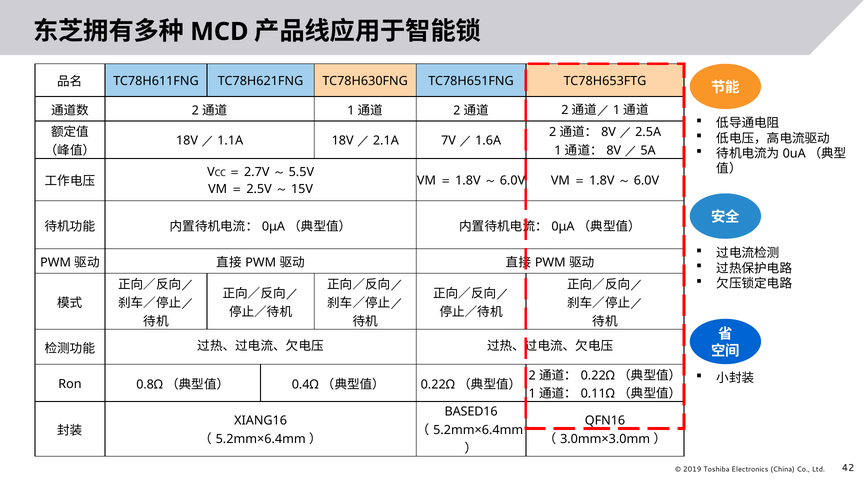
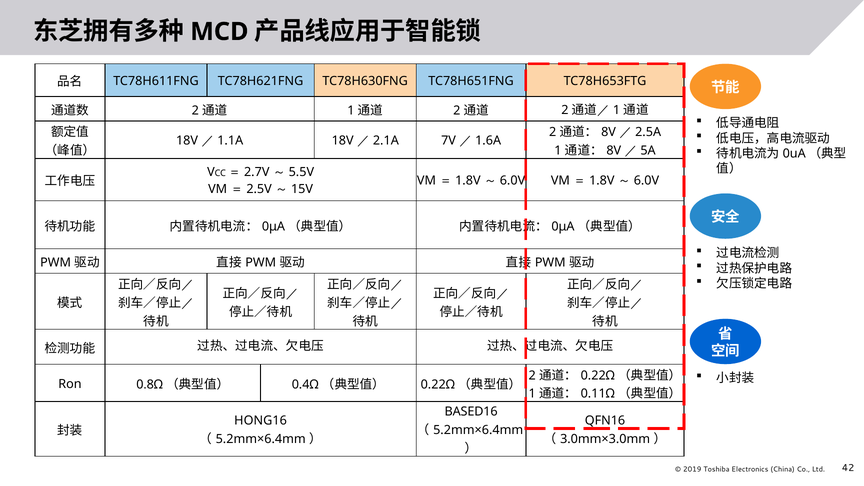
XIANG16: XIANG16 -> HONG16
